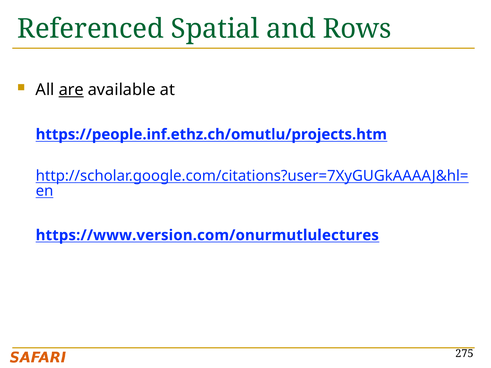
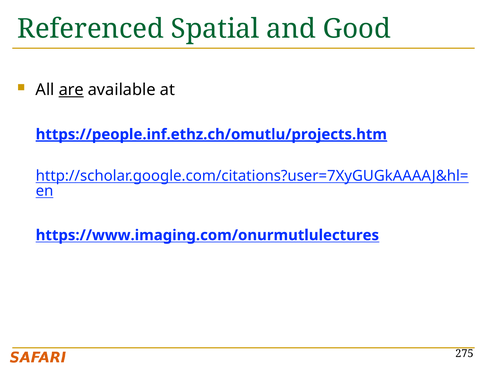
Rows: Rows -> Good
https://people.inf.ethz.ch/omutlu/projects.htm underline: none -> present
https://www.version.com/onurmutlulectures: https://www.version.com/onurmutlulectures -> https://www.imaging.com/onurmutlulectures
